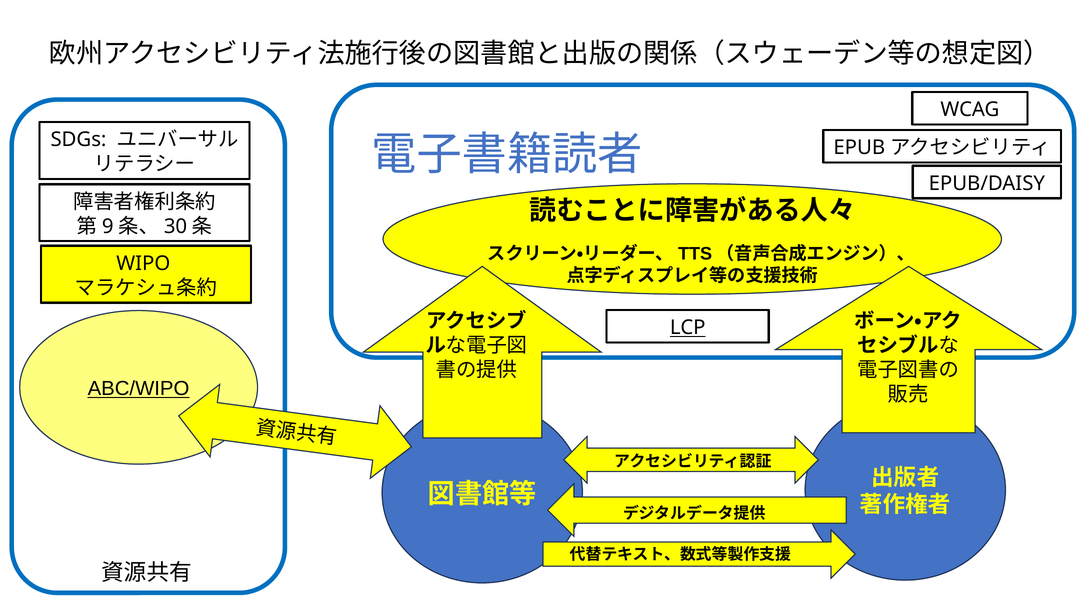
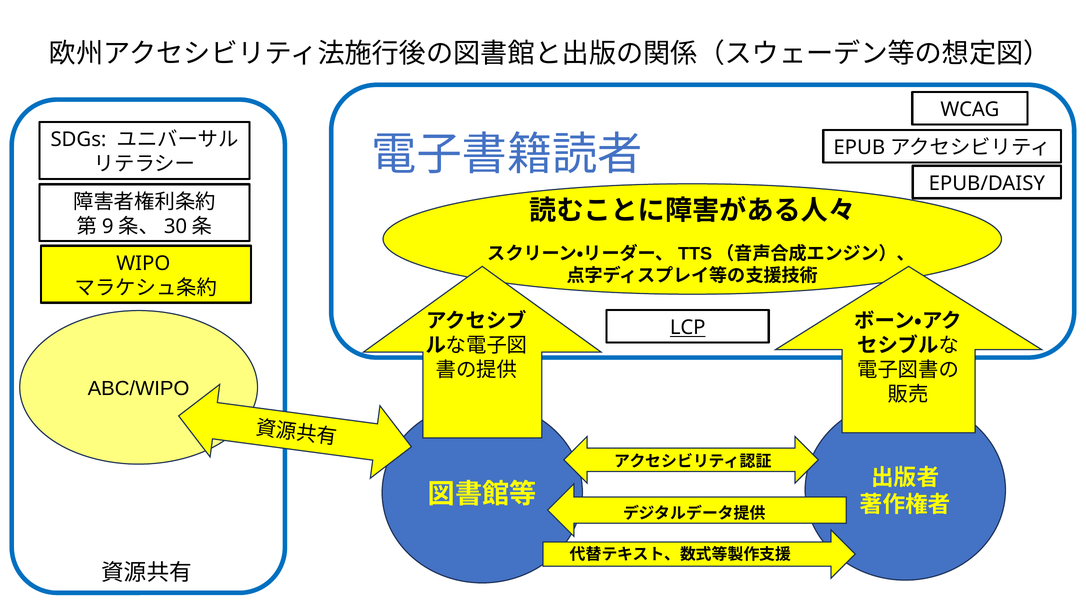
ABC/WIPO underline: present -> none
